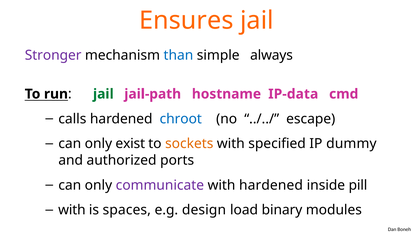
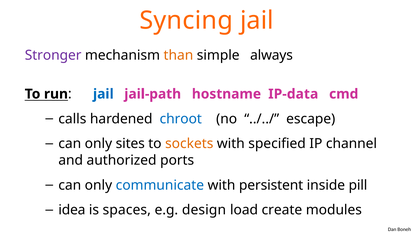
Ensures: Ensures -> Syncing
than colour: blue -> orange
jail at (103, 94) colour: green -> blue
exist: exist -> sites
dummy: dummy -> channel
communicate colour: purple -> blue
with hardened: hardened -> persistent
with at (72, 209): with -> idea
binary: binary -> create
